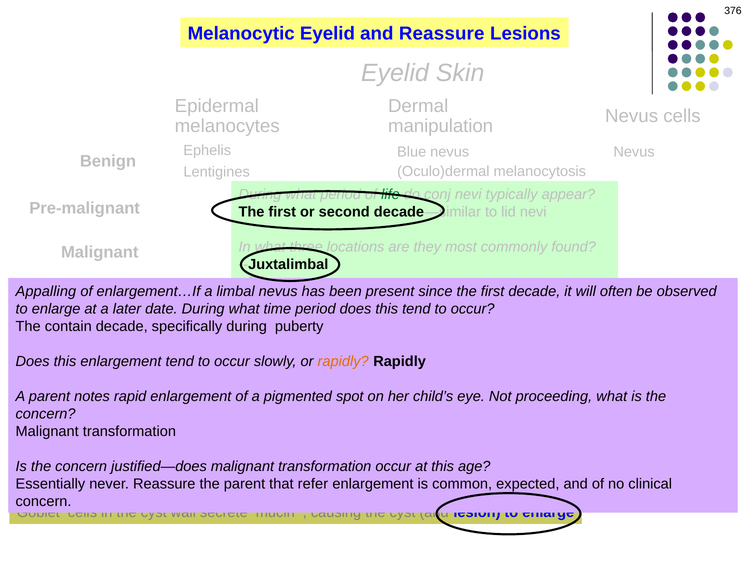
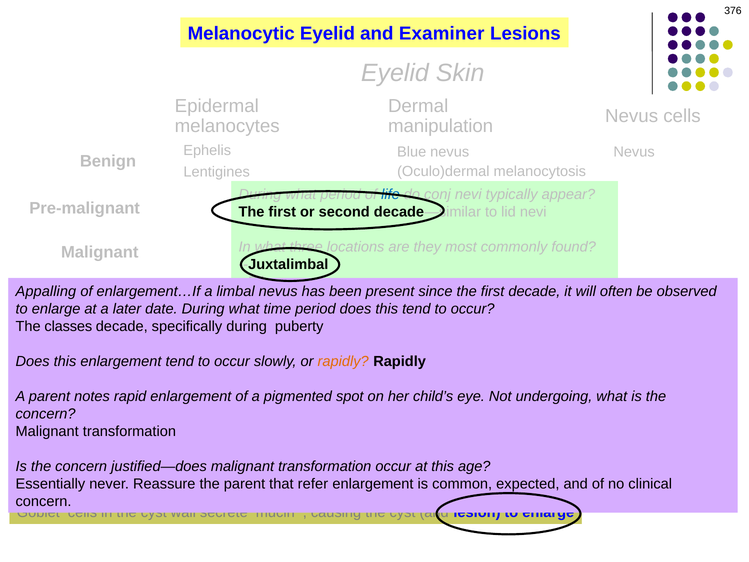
and Reassure: Reassure -> Examiner
life colour: green -> blue
The contain: contain -> classes
proceeding: proceeding -> undergoing
